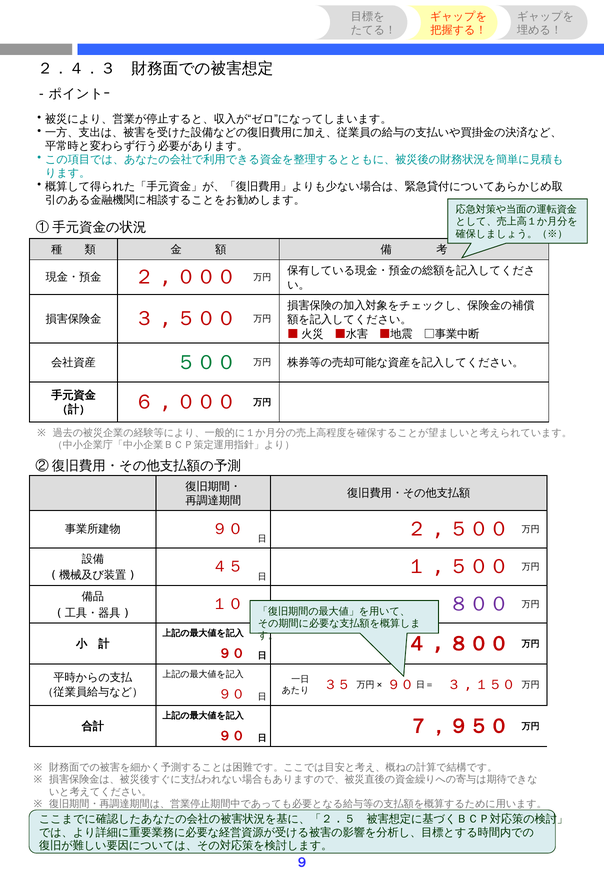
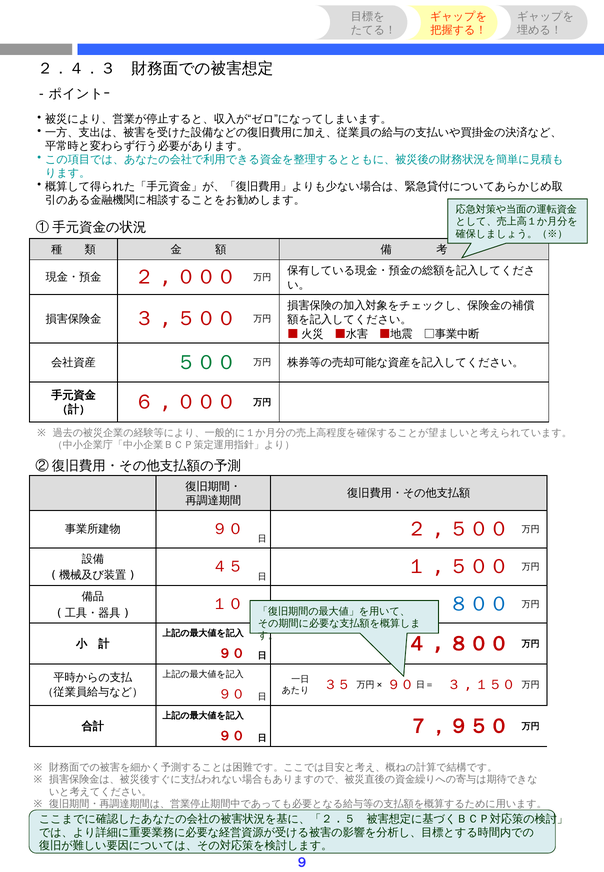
８００ colour: purple -> blue
